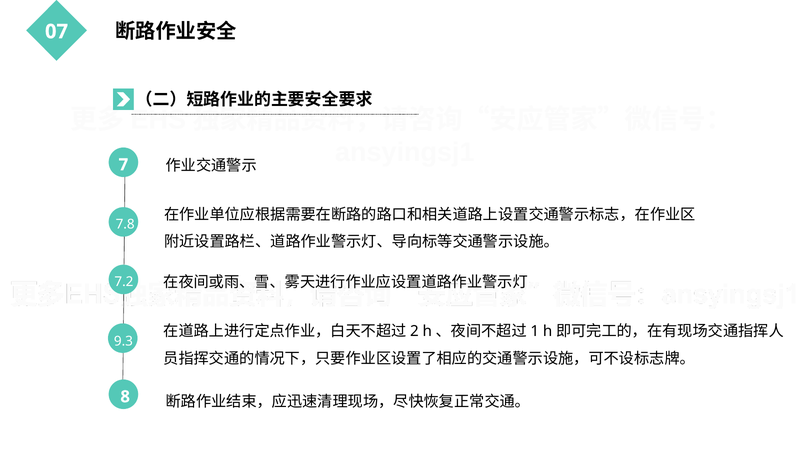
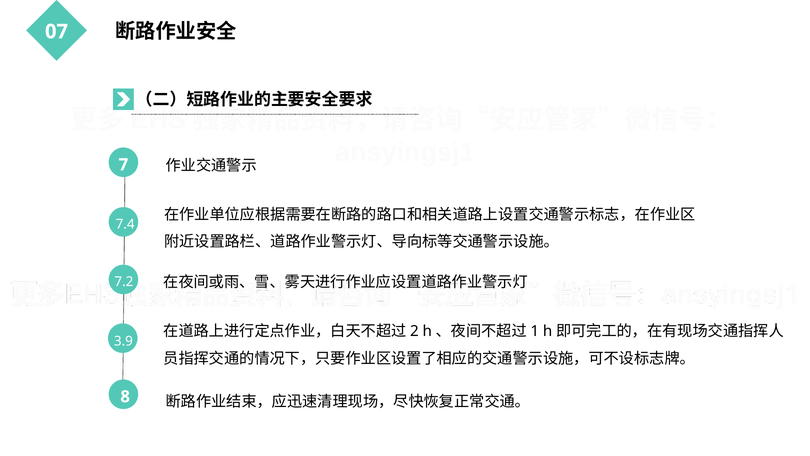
7.8: 7.8 -> 7.4
9.3: 9.3 -> 3.9
